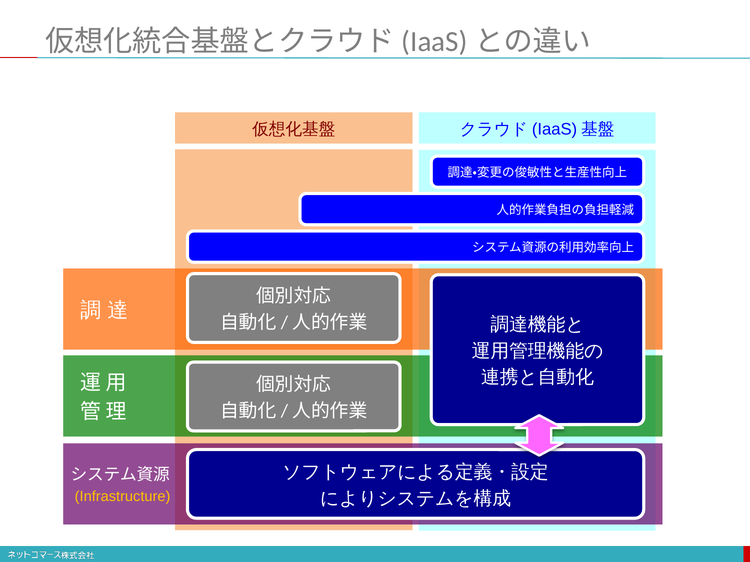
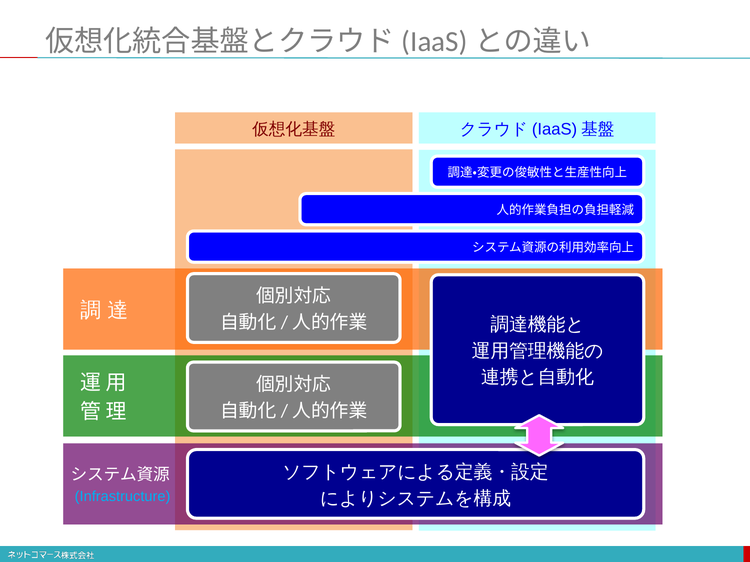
Infrastructure colour: yellow -> light blue
